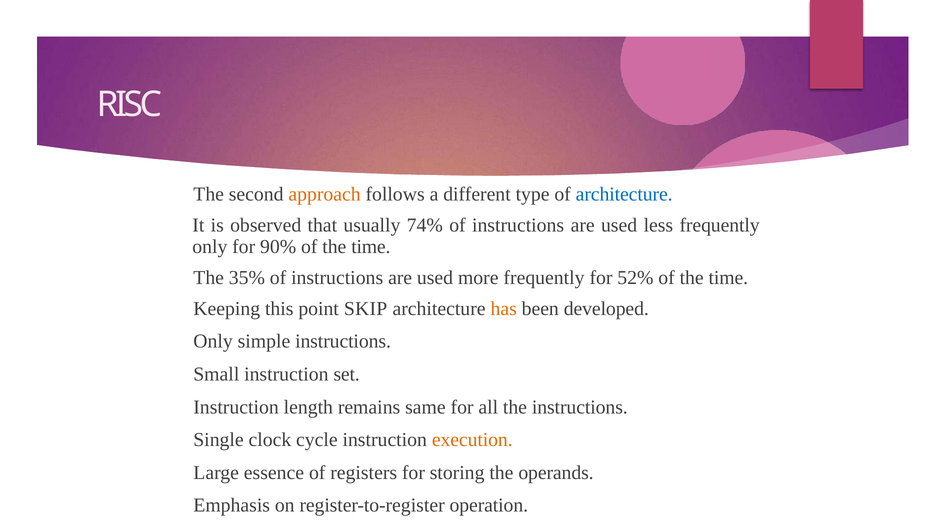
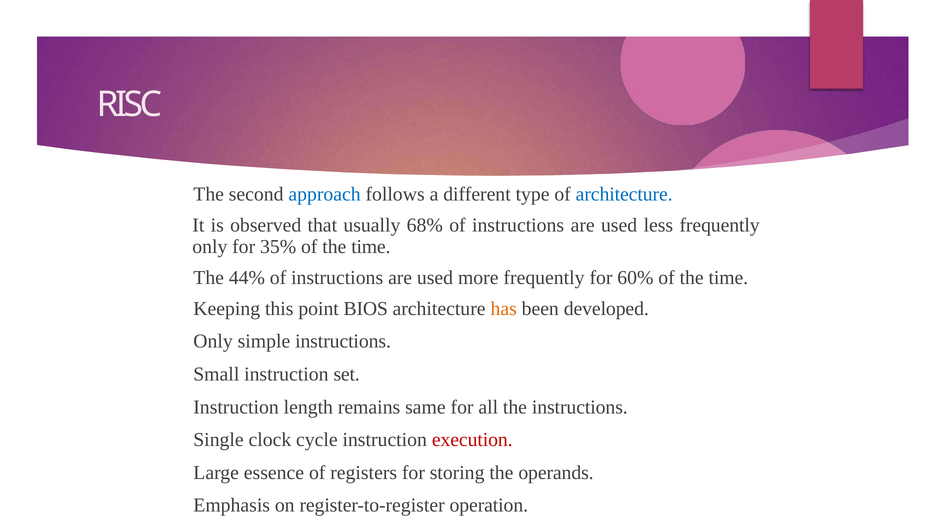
approach colour: orange -> blue
74%: 74% -> 68%
90%: 90% -> 35%
35%: 35% -> 44%
52%: 52% -> 60%
SKIP: SKIP -> BIOS
execution colour: orange -> red
